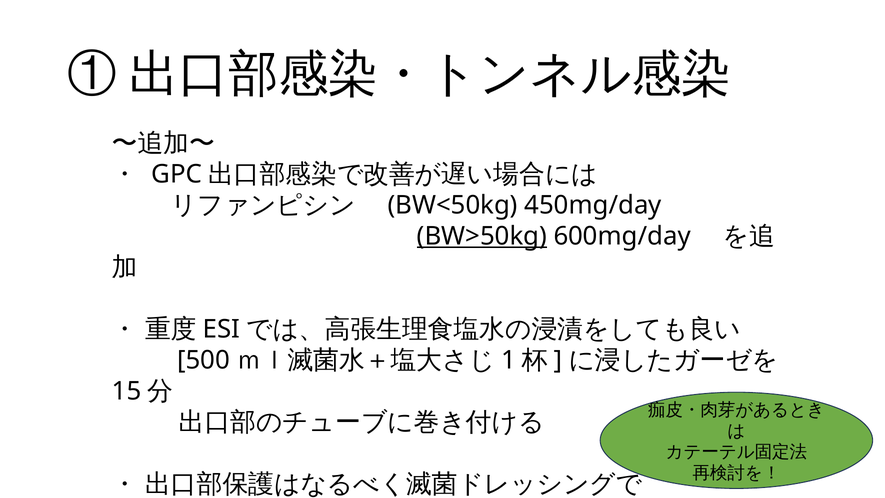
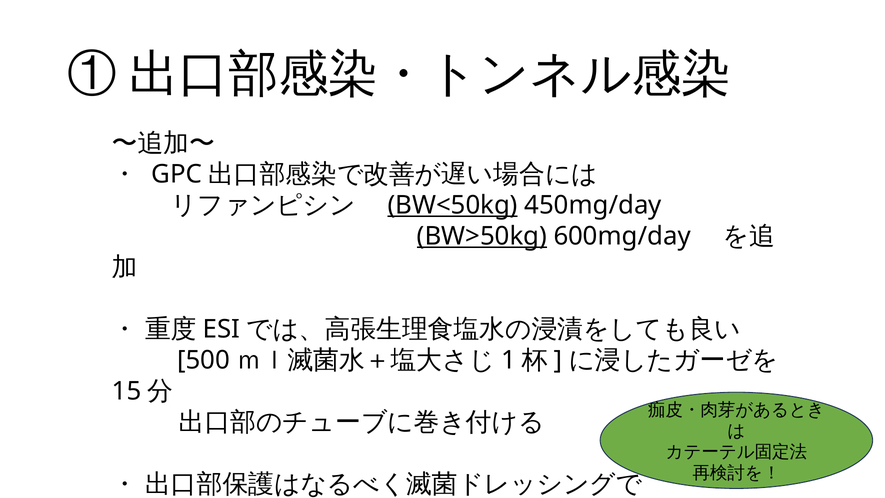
BW<50kg underline: none -> present
